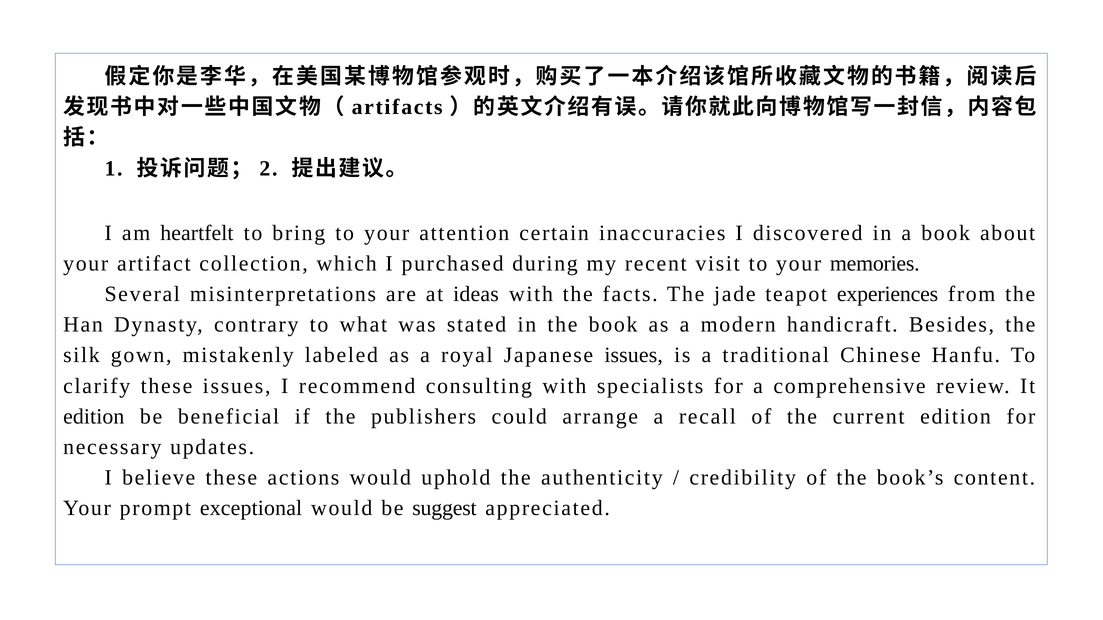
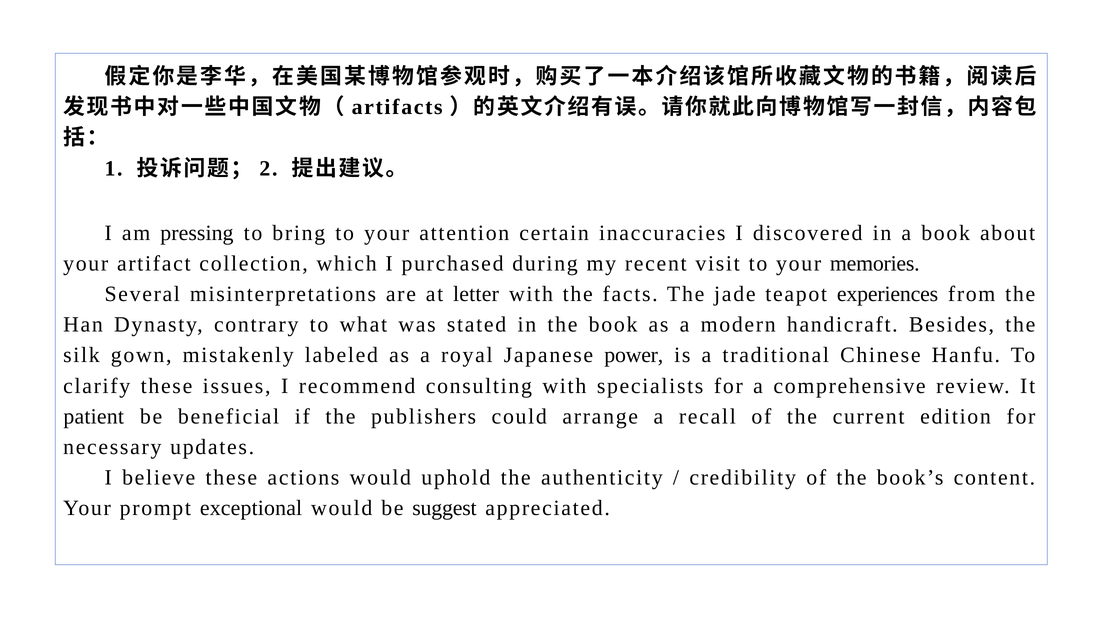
heartfelt: heartfelt -> pressing
ideas: ideas -> letter
Japanese issues: issues -> power
edition at (94, 417): edition -> patient
